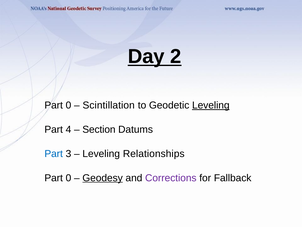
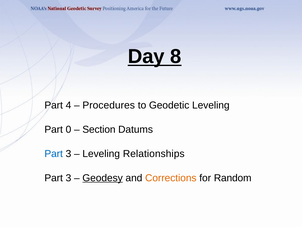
2: 2 -> 8
0 at (68, 105): 0 -> 4
Scintillation: Scintillation -> Procedures
Leveling at (211, 105) underline: present -> none
4: 4 -> 0
0 at (68, 178): 0 -> 3
Corrections colour: purple -> orange
Fallback: Fallback -> Random
